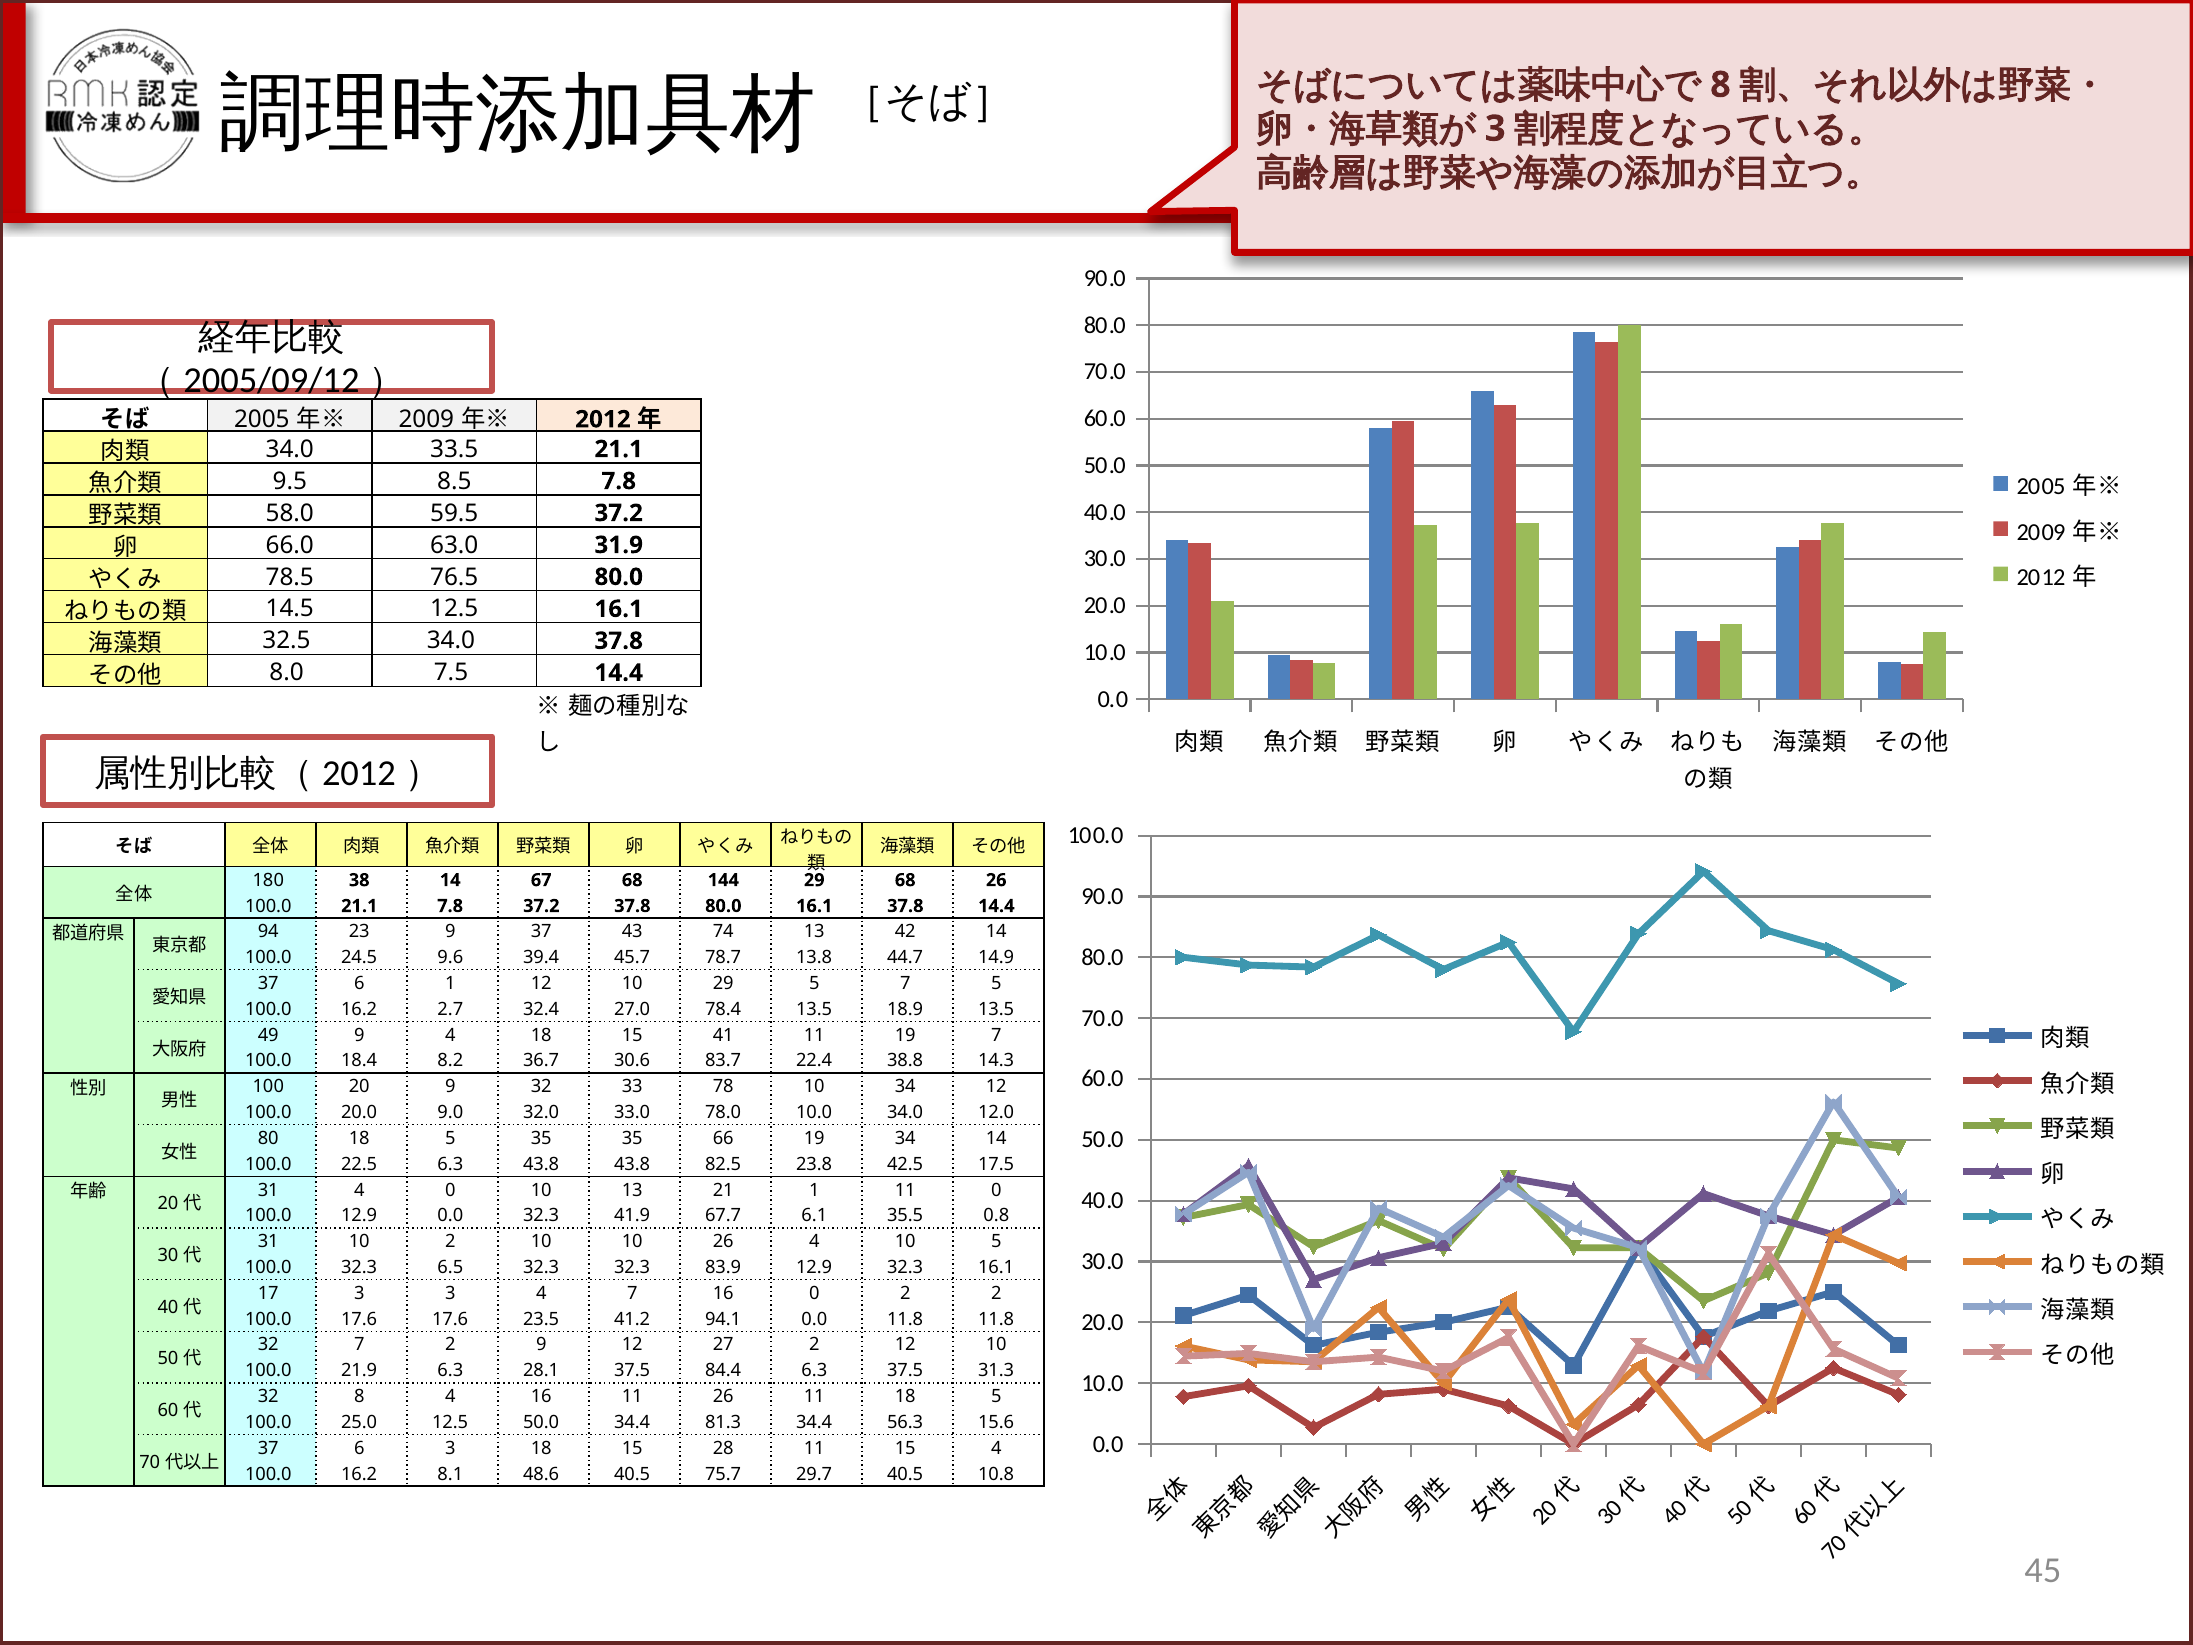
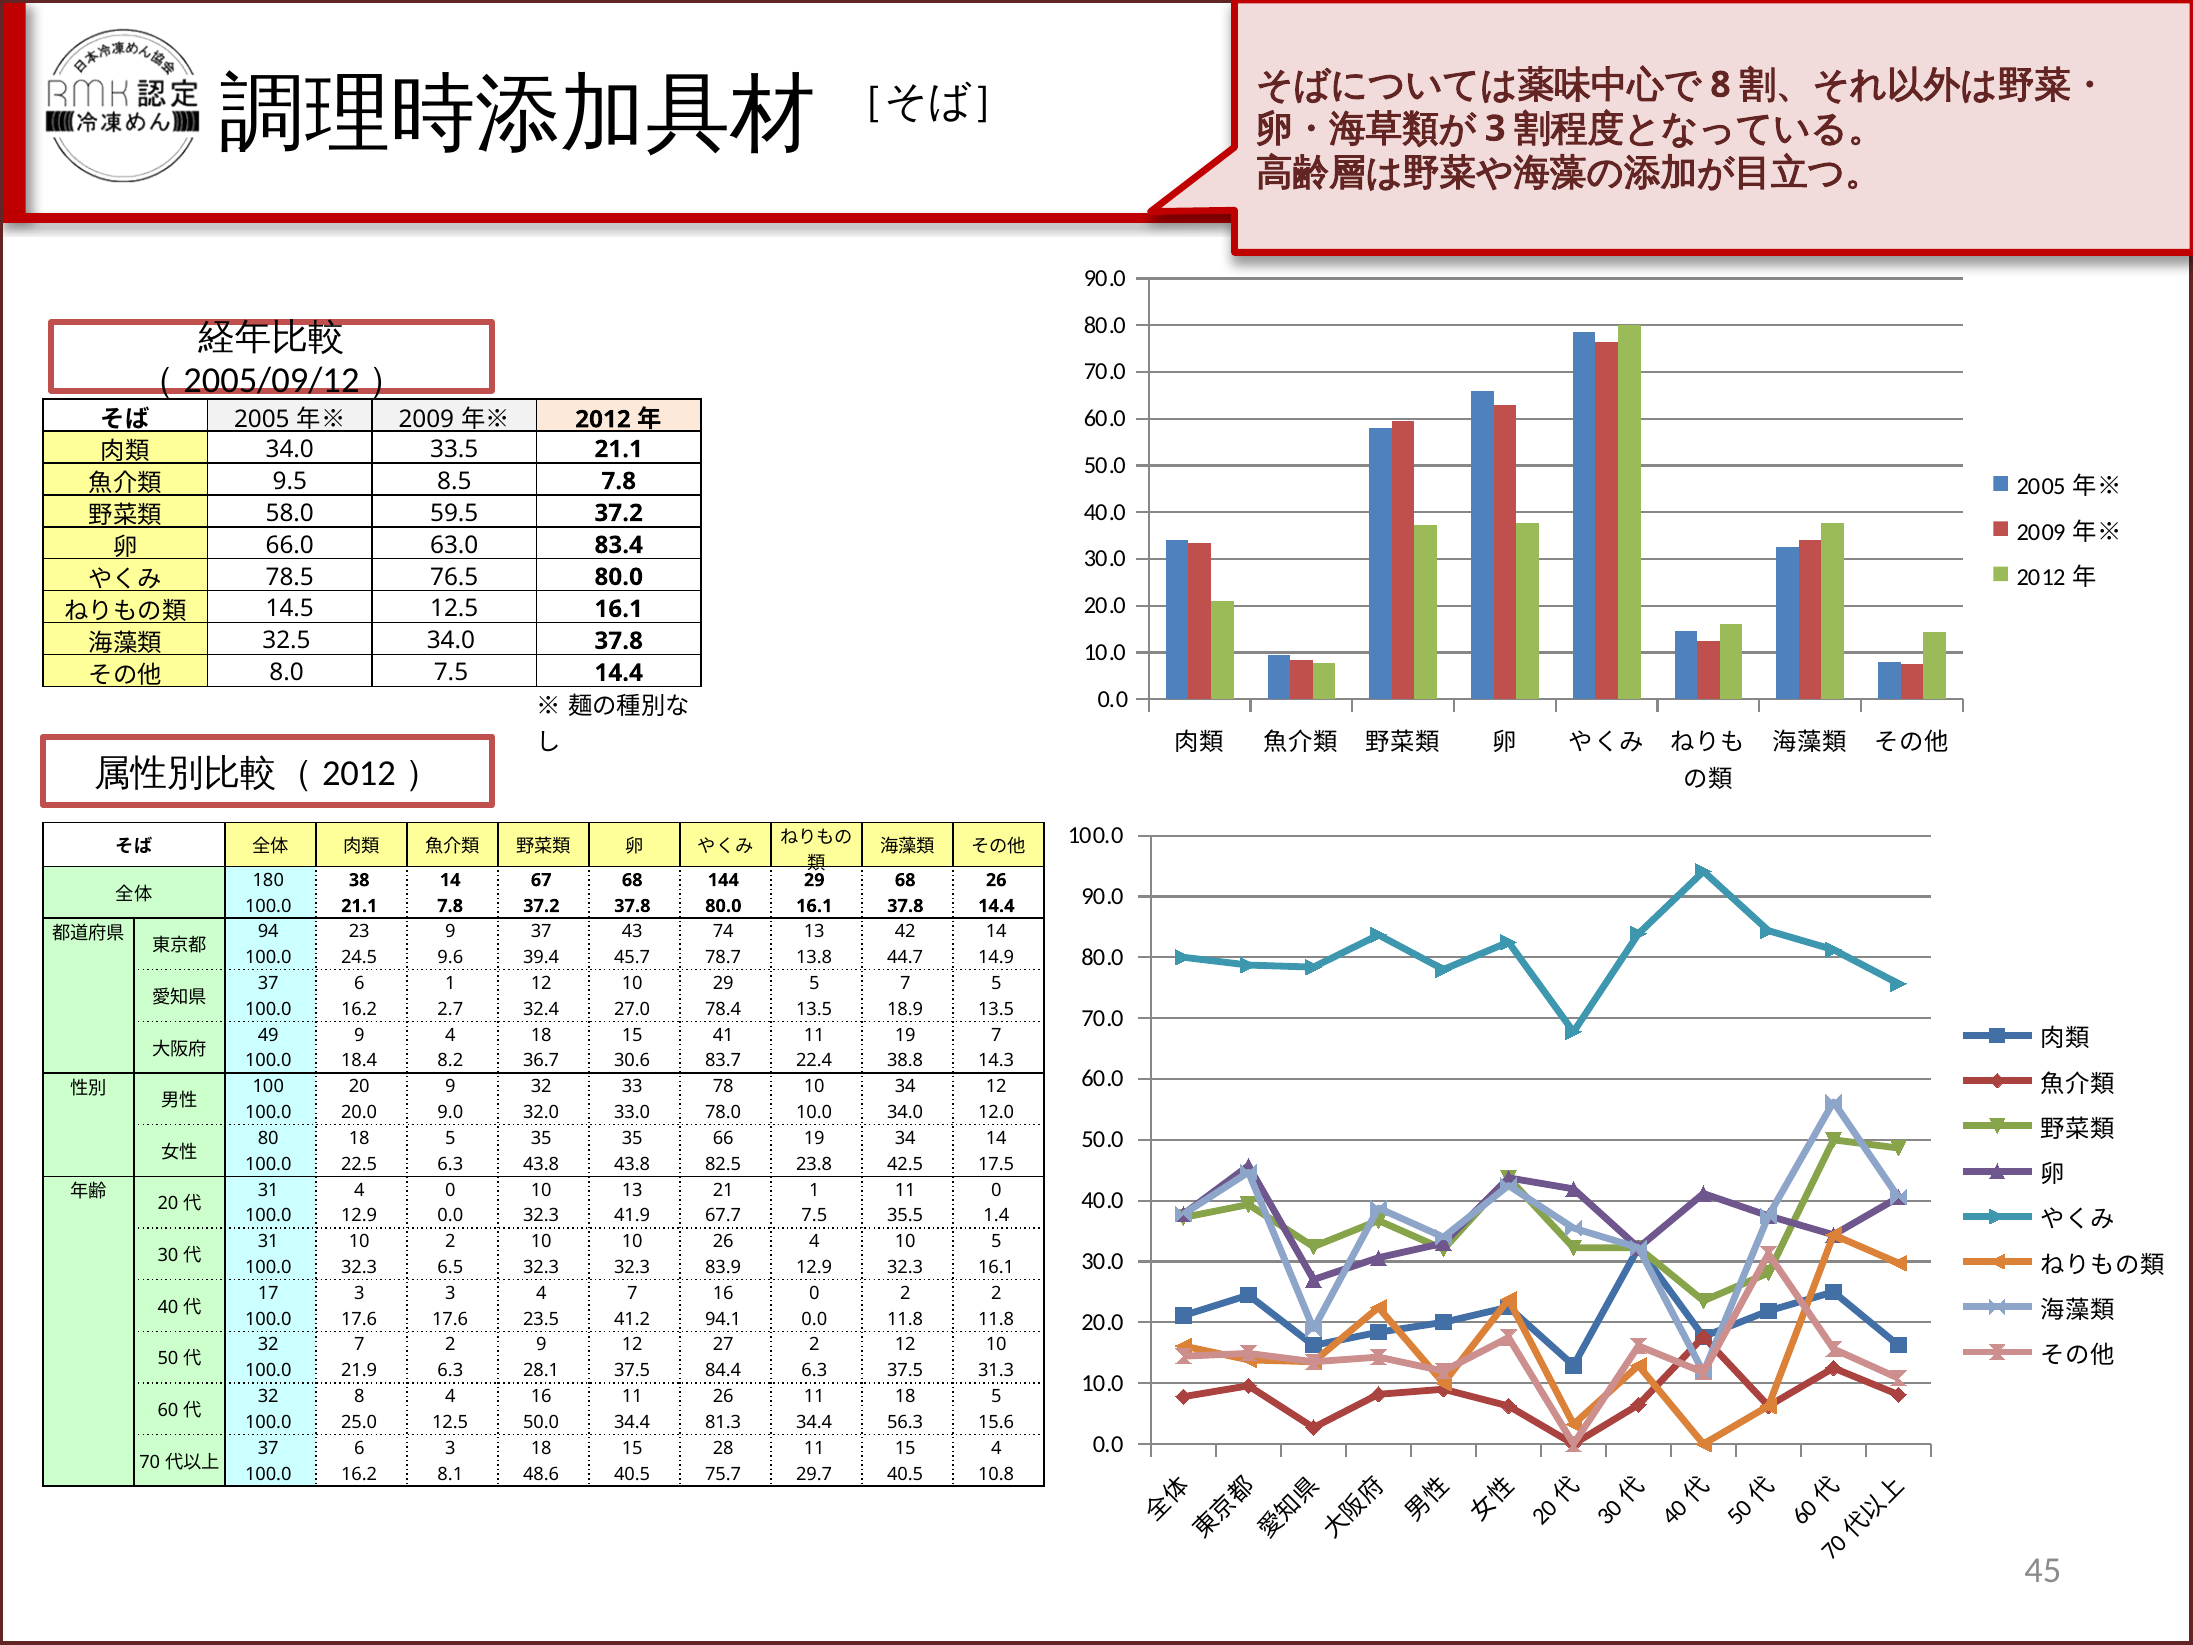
31.9: 31.9 -> 83.4
67.7 6.1: 6.1 -> 7.5
0.8: 0.8 -> 1.4
